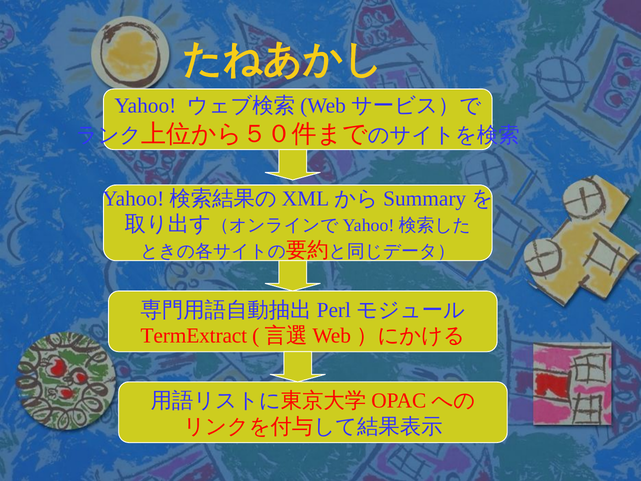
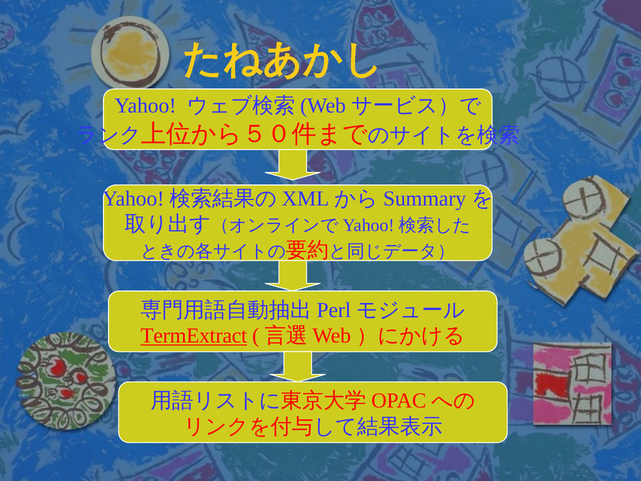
TermExtract underline: none -> present
